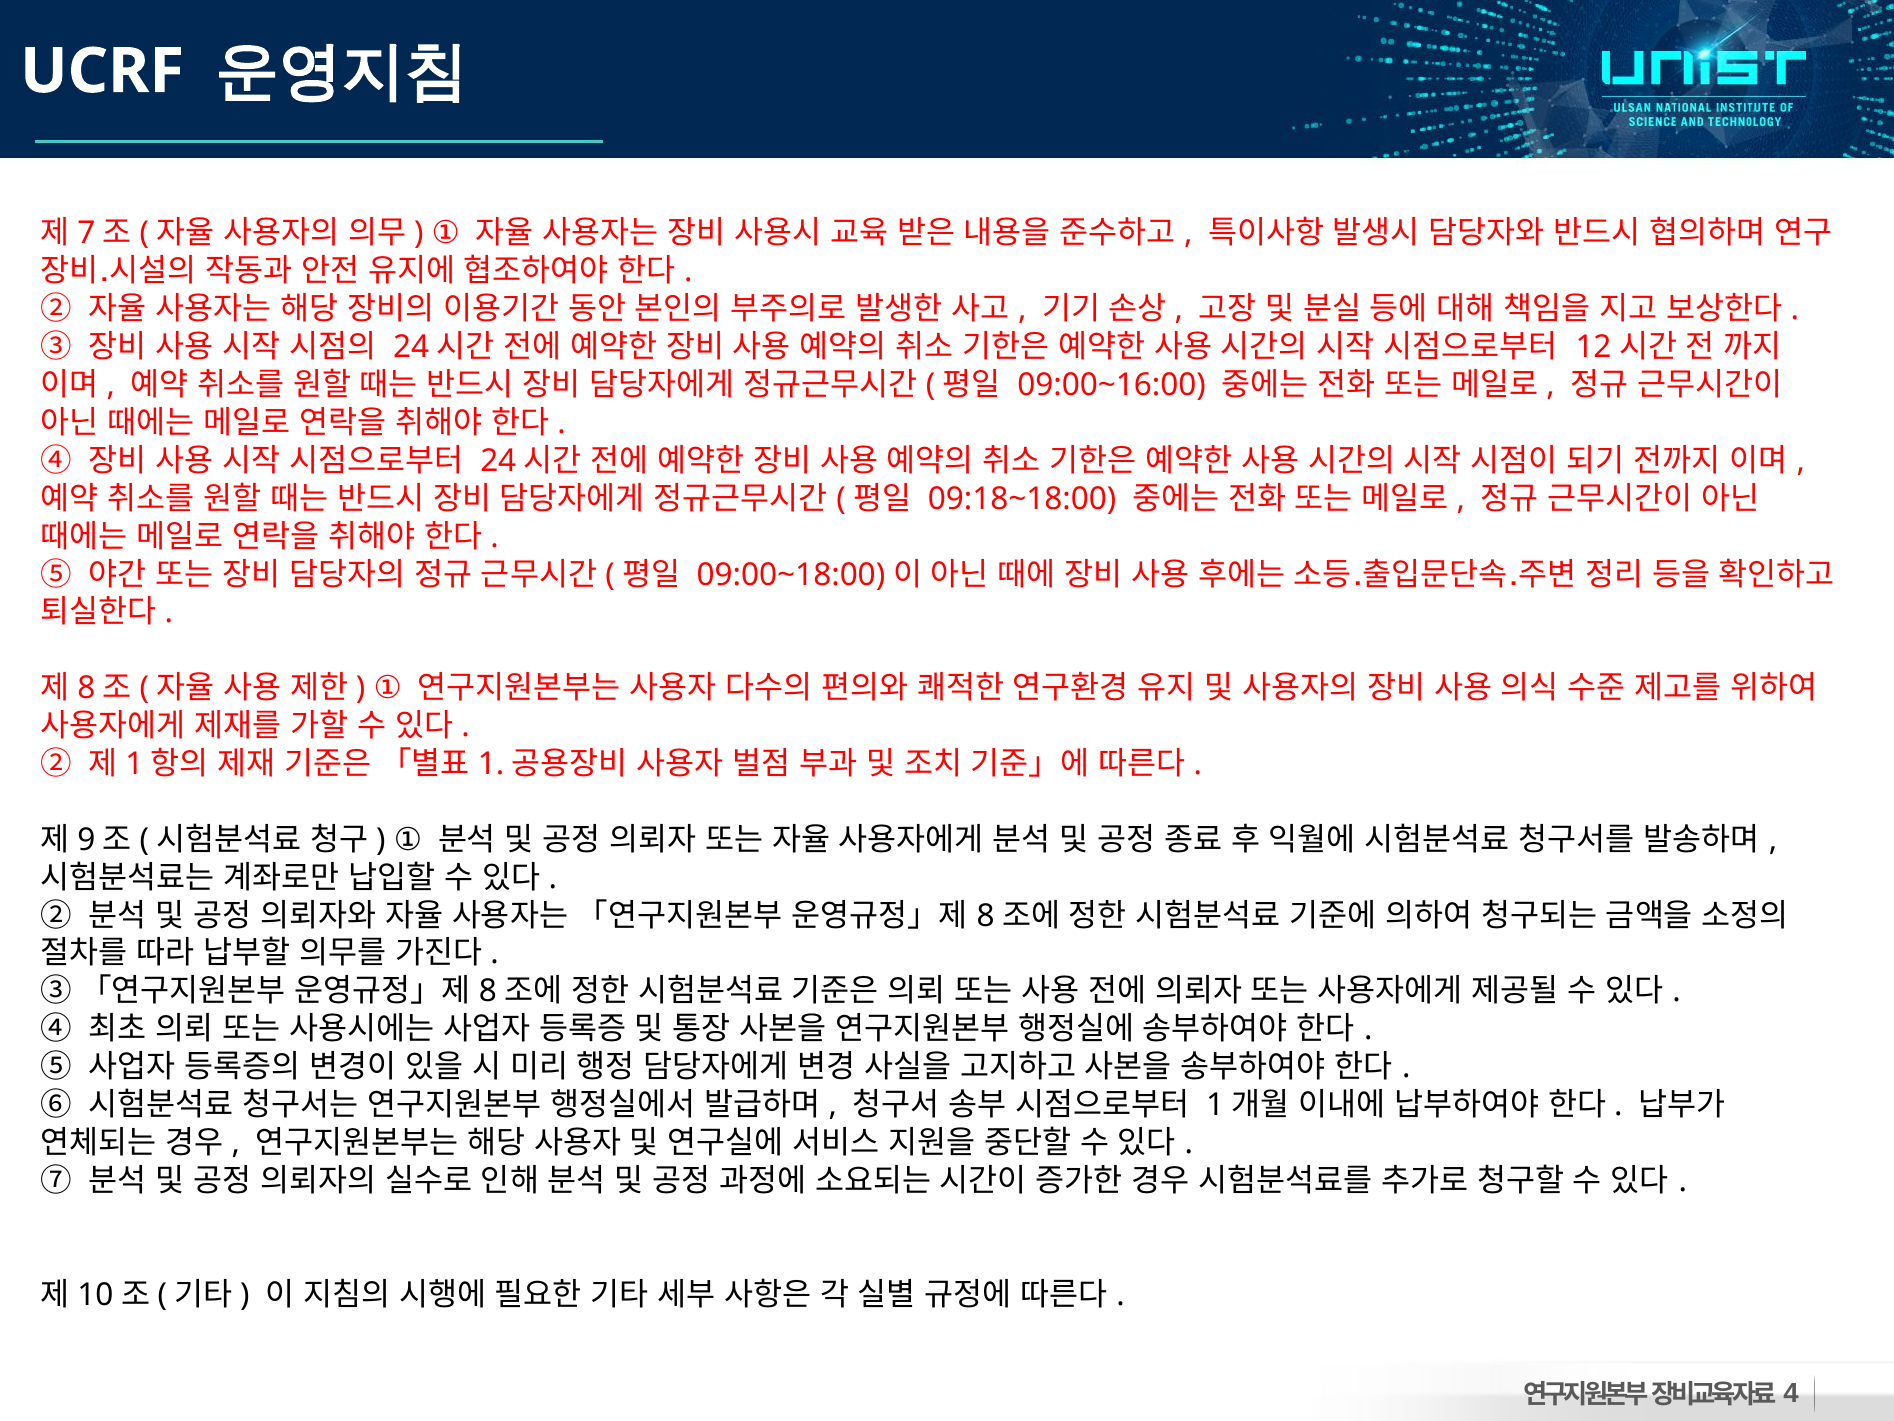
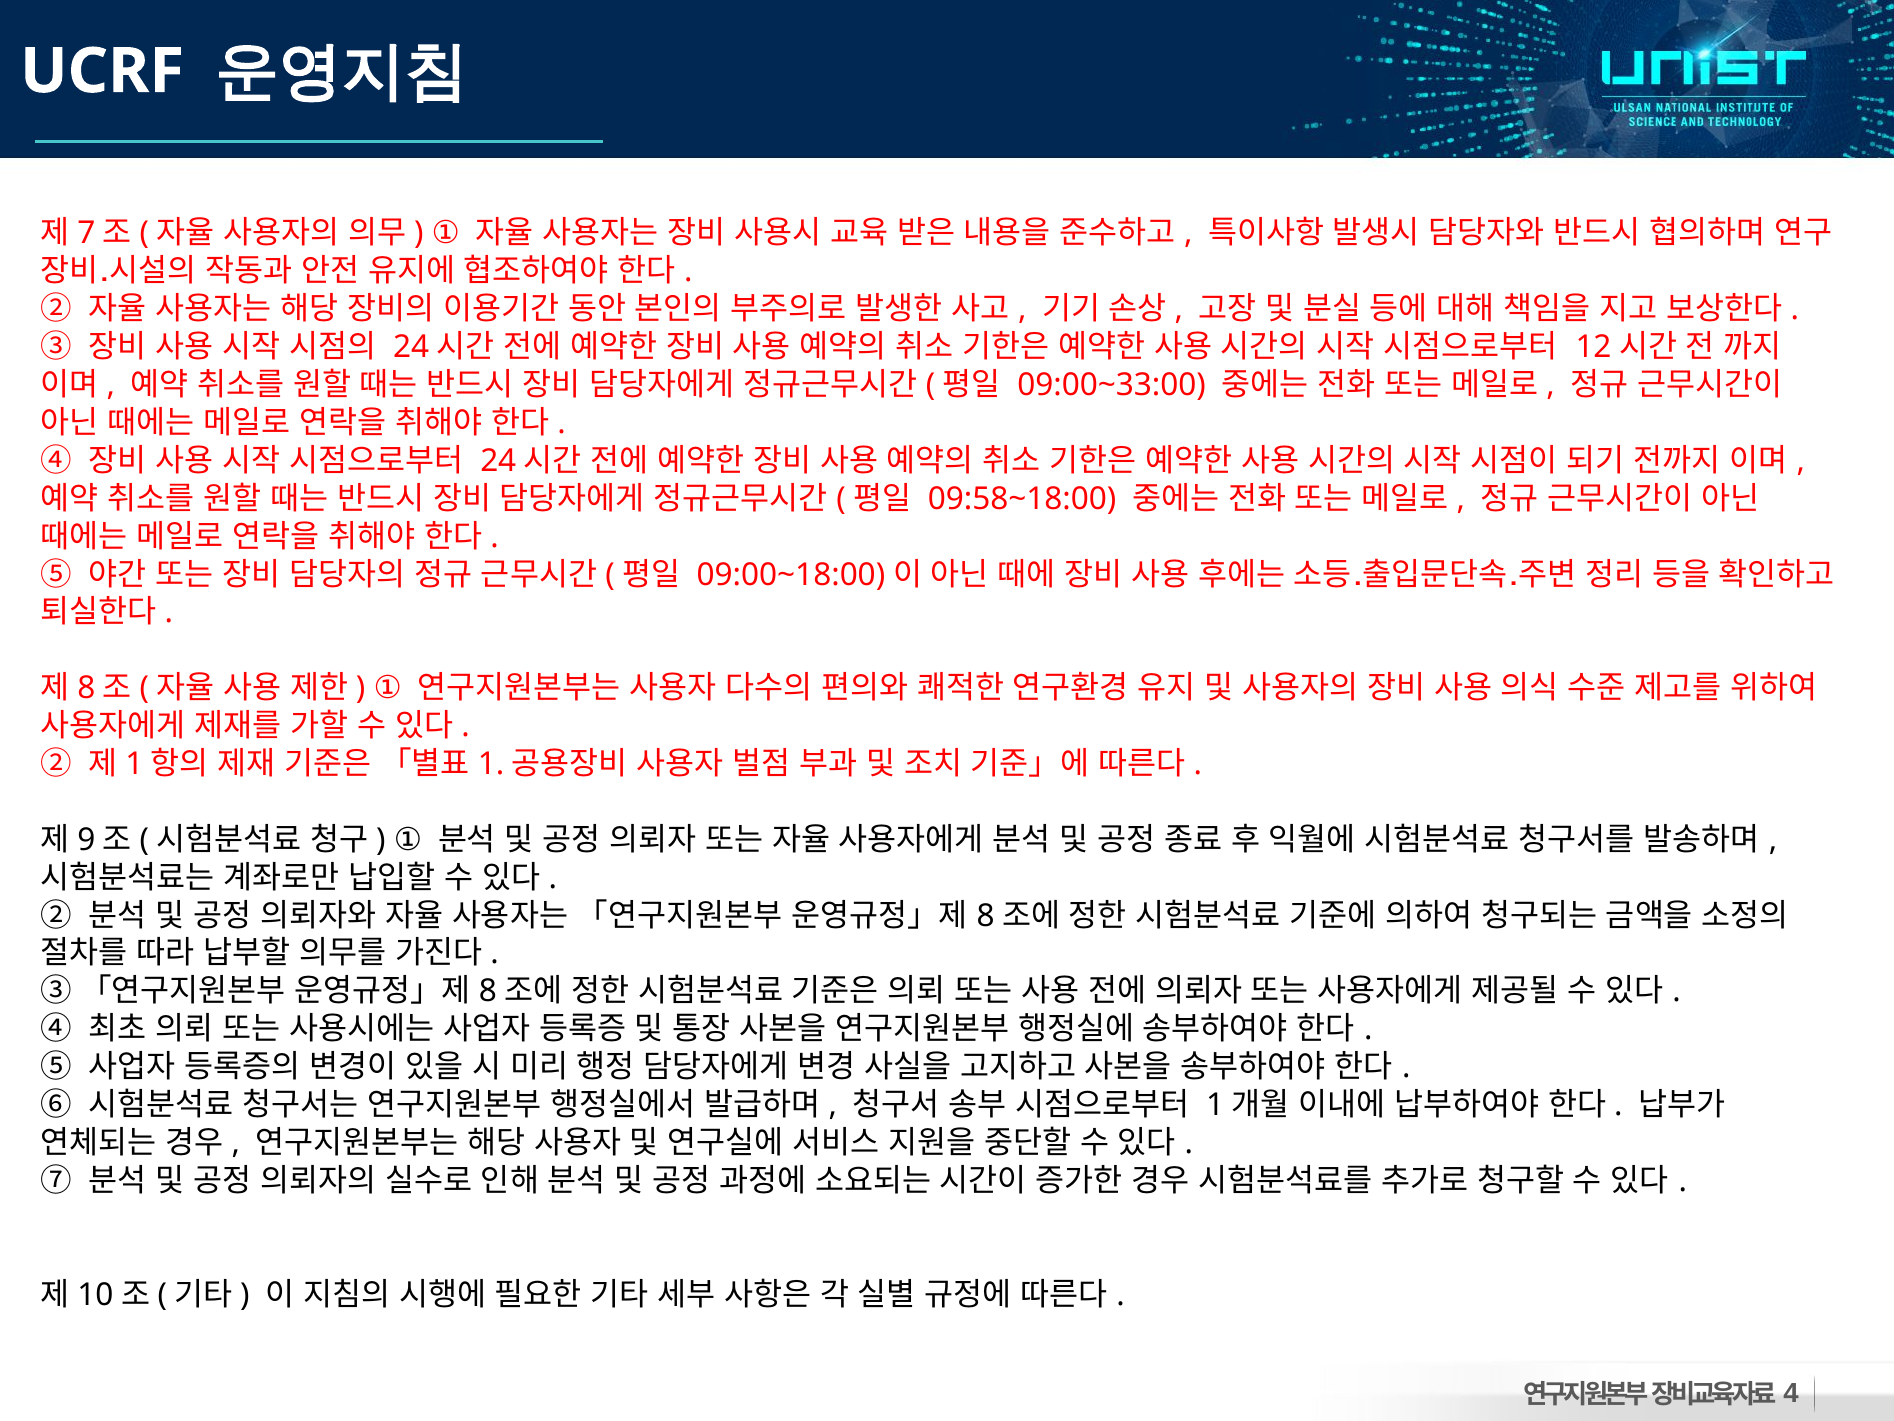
09:00~16:00: 09:00~16:00 -> 09:00~33:00
09:18~18:00: 09:18~18:00 -> 09:58~18:00
